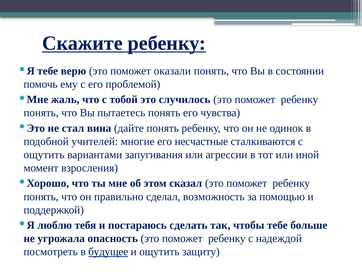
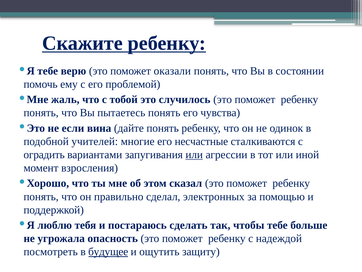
стал: стал -> если
ощутить at (44, 154): ощутить -> оградить
или at (194, 154) underline: none -> present
возможность: возможность -> электронных
